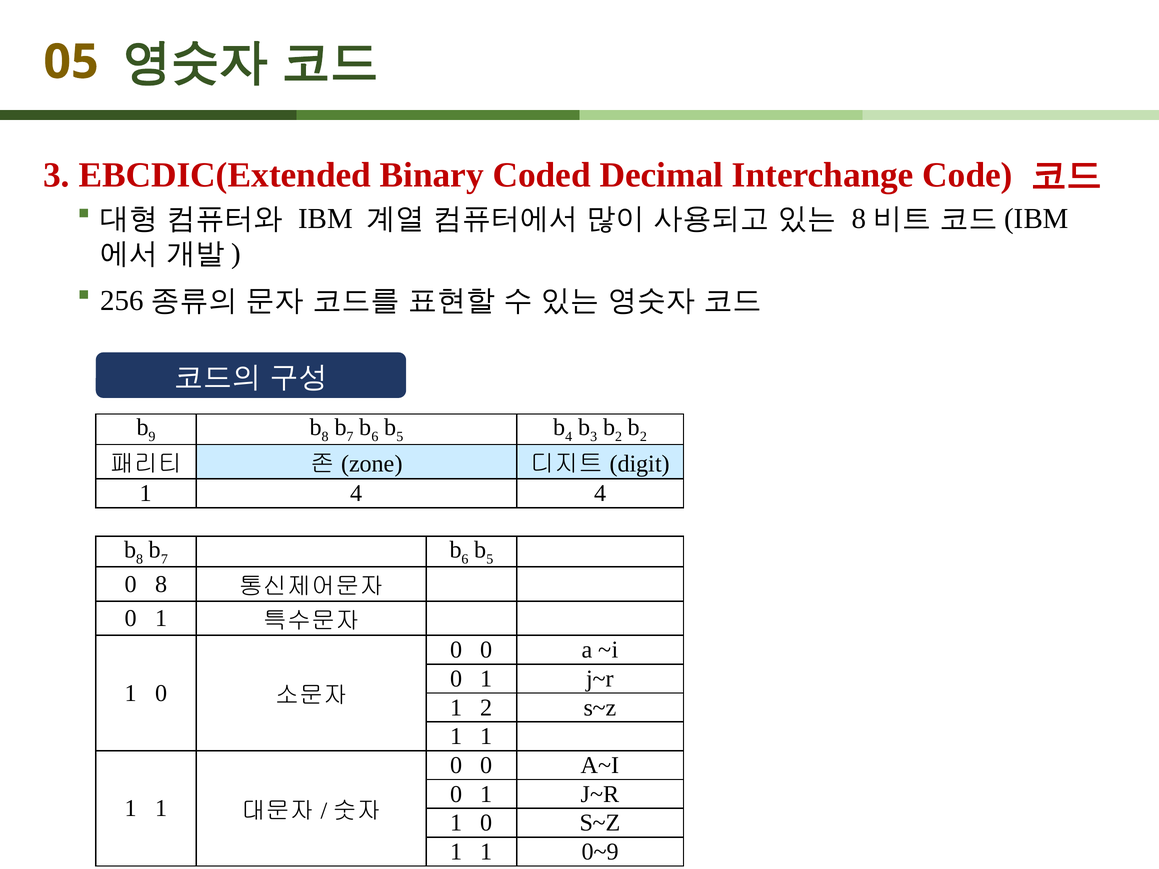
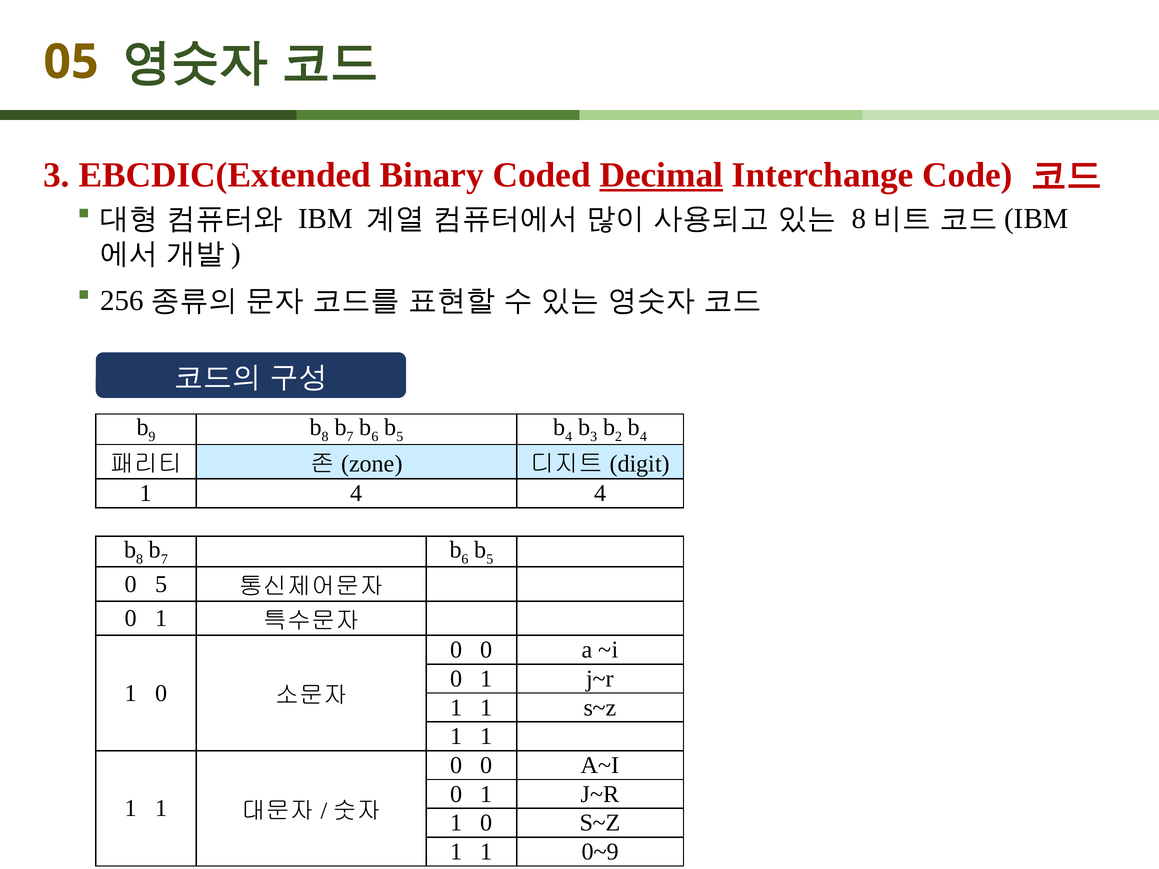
Decimal underline: none -> present
2 at (643, 437): 2 -> 4
0 8: 8 -> 5
2 at (486, 708): 2 -> 1
